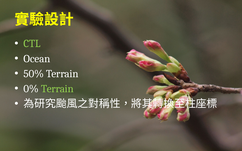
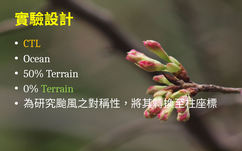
CTL colour: light green -> yellow
